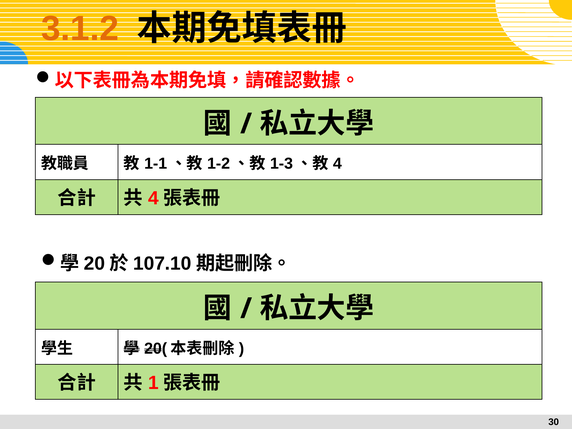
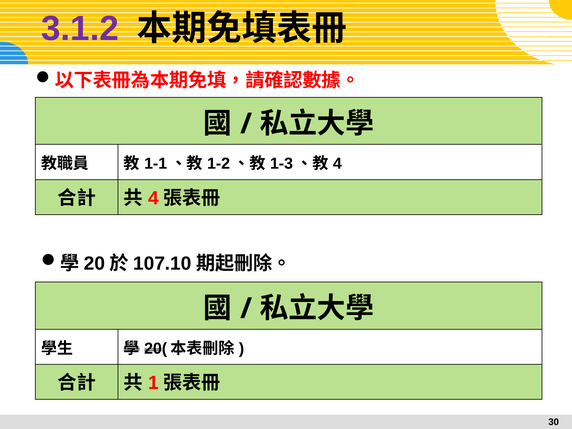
3.1.2 colour: orange -> purple
